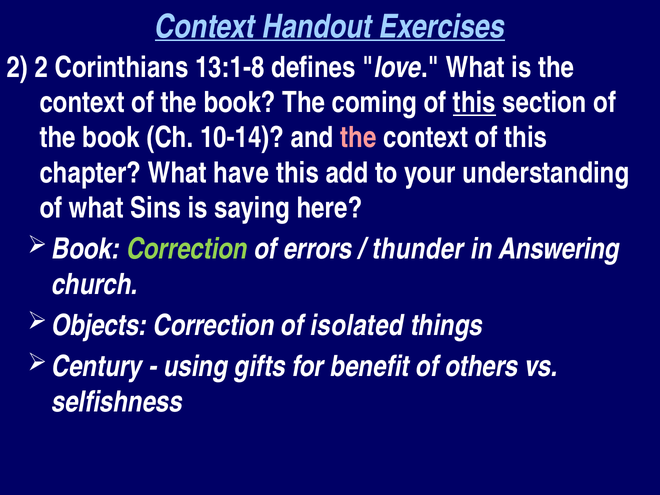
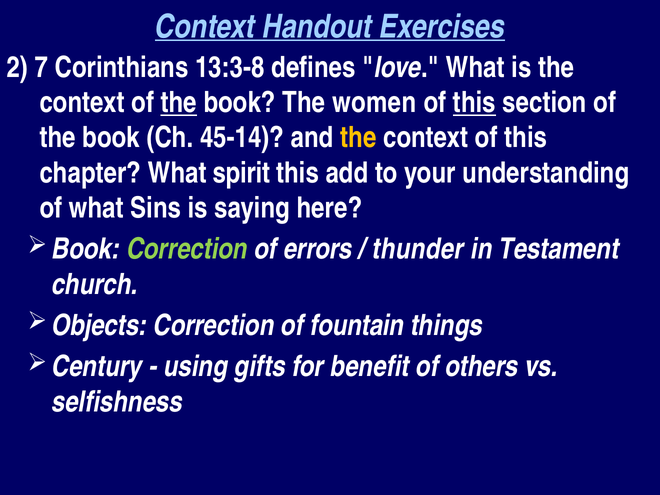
2 2: 2 -> 7
13:1-8: 13:1-8 -> 13:3-8
the at (179, 103) underline: none -> present
coming: coming -> women
10-14: 10-14 -> 45-14
the at (358, 138) colour: pink -> yellow
have: have -> spirit
Answering: Answering -> Testament
isolated: isolated -> fountain
